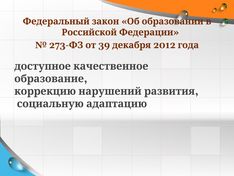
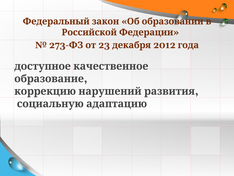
39: 39 -> 23
